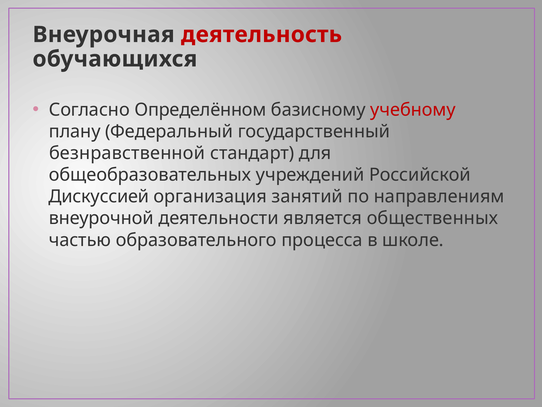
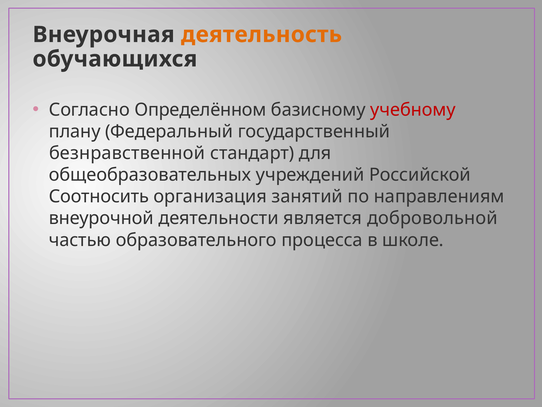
деятельность colour: red -> orange
Дискуссией: Дискуссией -> Соотносить
общественных: общественных -> добровольной
